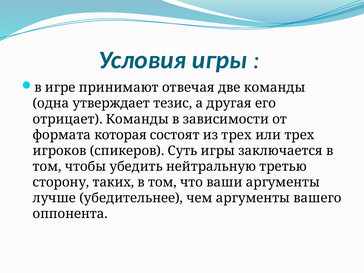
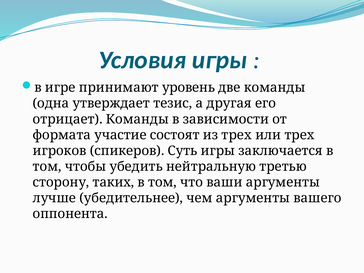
отвечая: отвечая -> уровень
которая: которая -> участие
